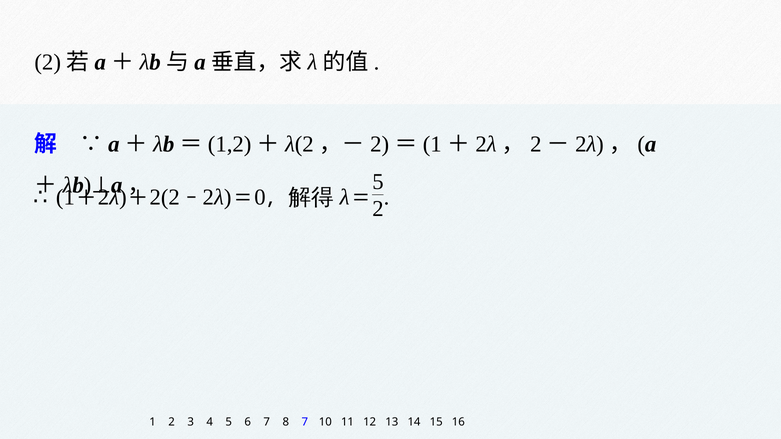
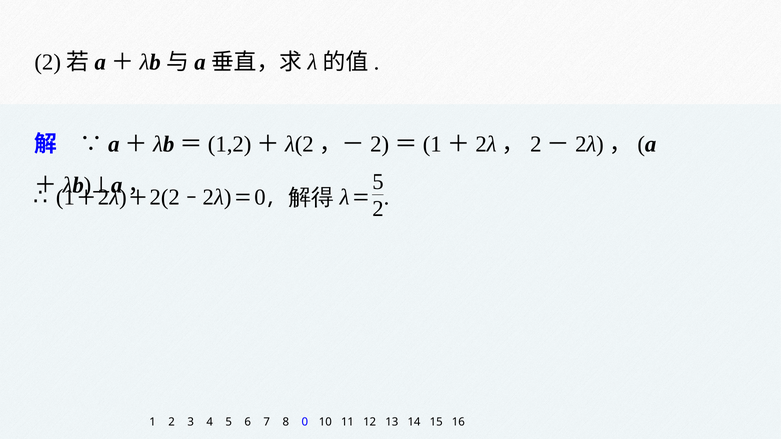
8 7: 7 -> 0
